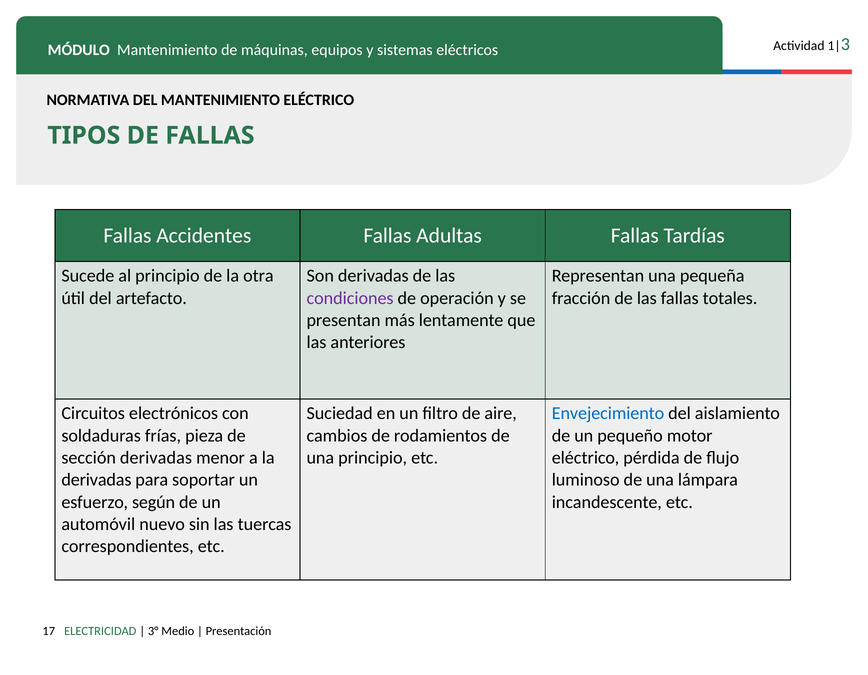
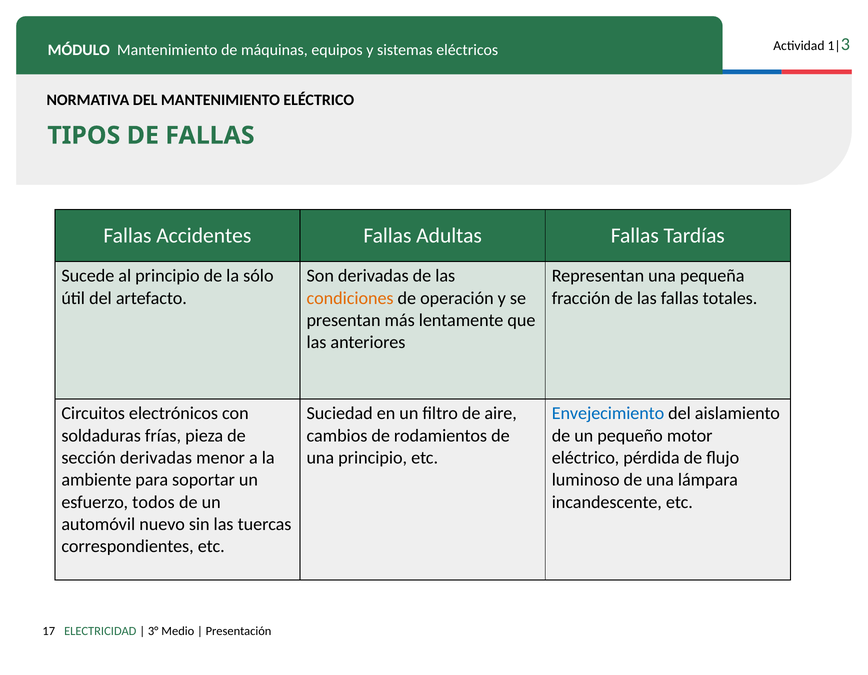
otra: otra -> sólo
condiciones colour: purple -> orange
derivadas at (96, 480): derivadas -> ambiente
según: según -> todos
